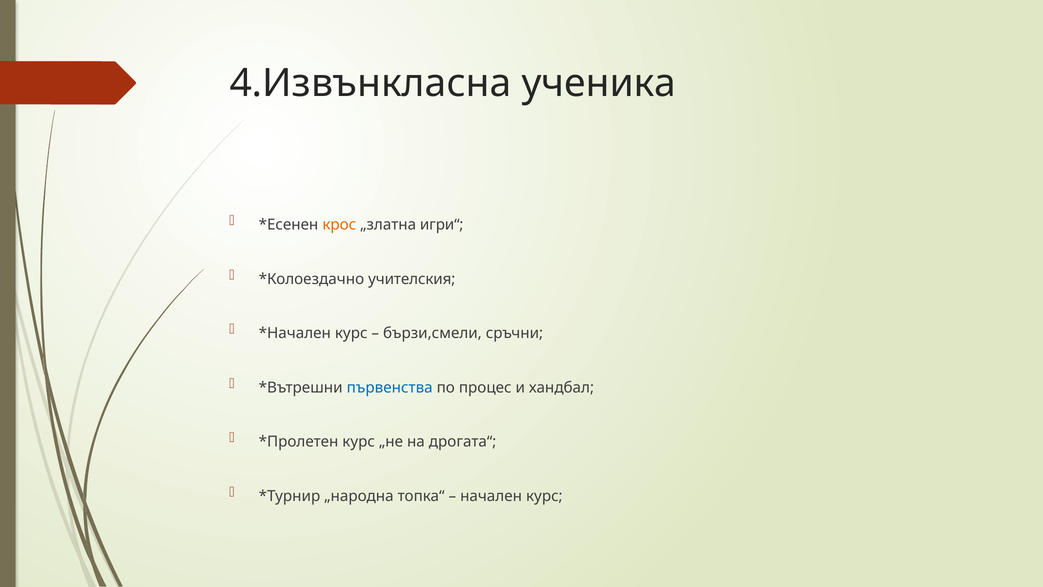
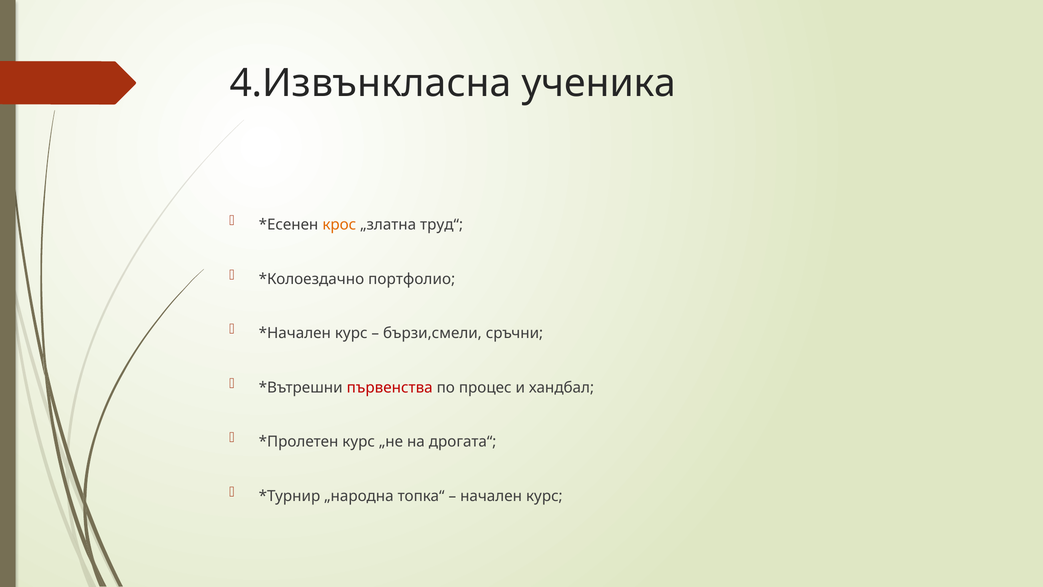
игри“: игри“ -> труд“
учителския: учителския -> портфолио
първенства colour: blue -> red
